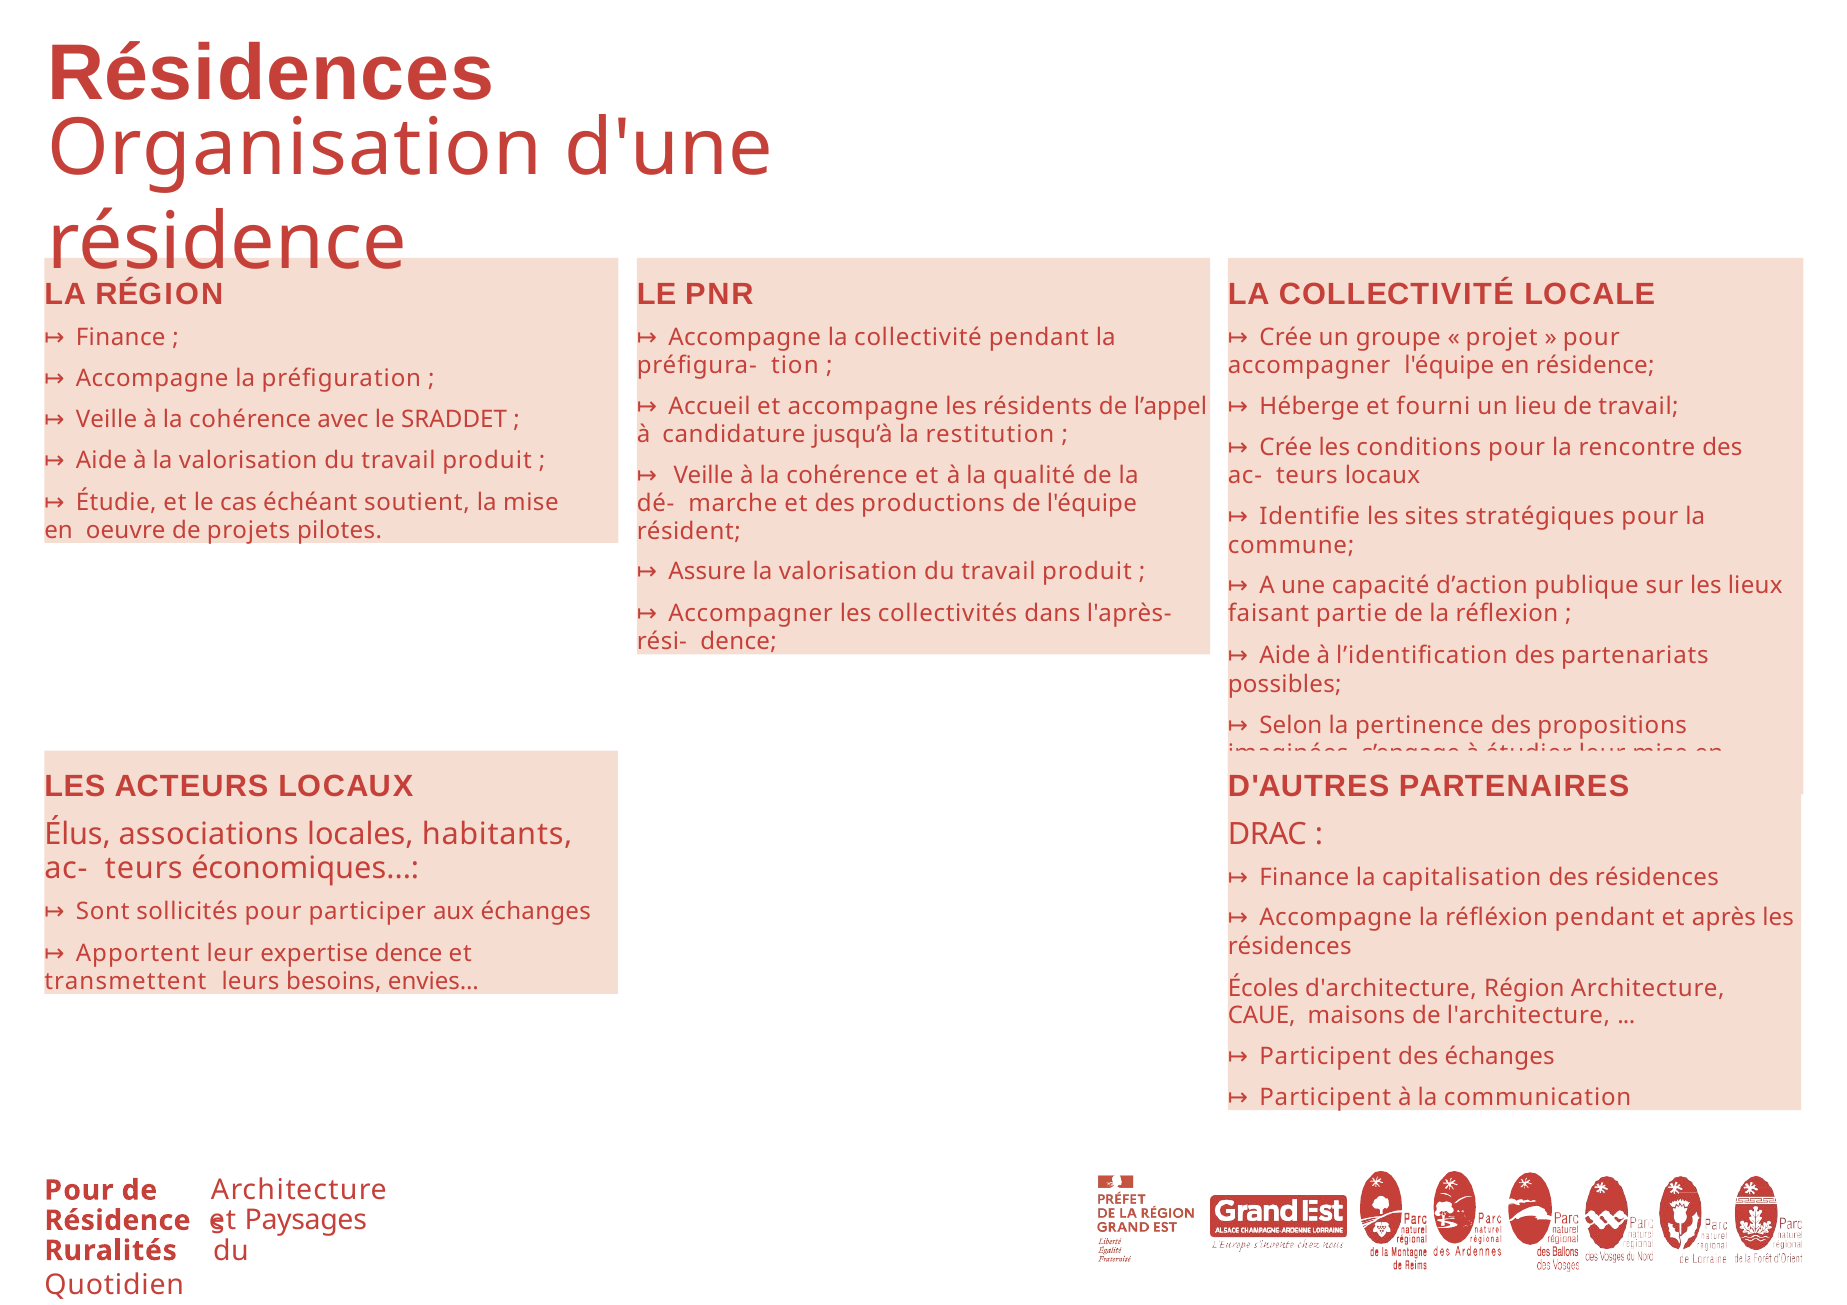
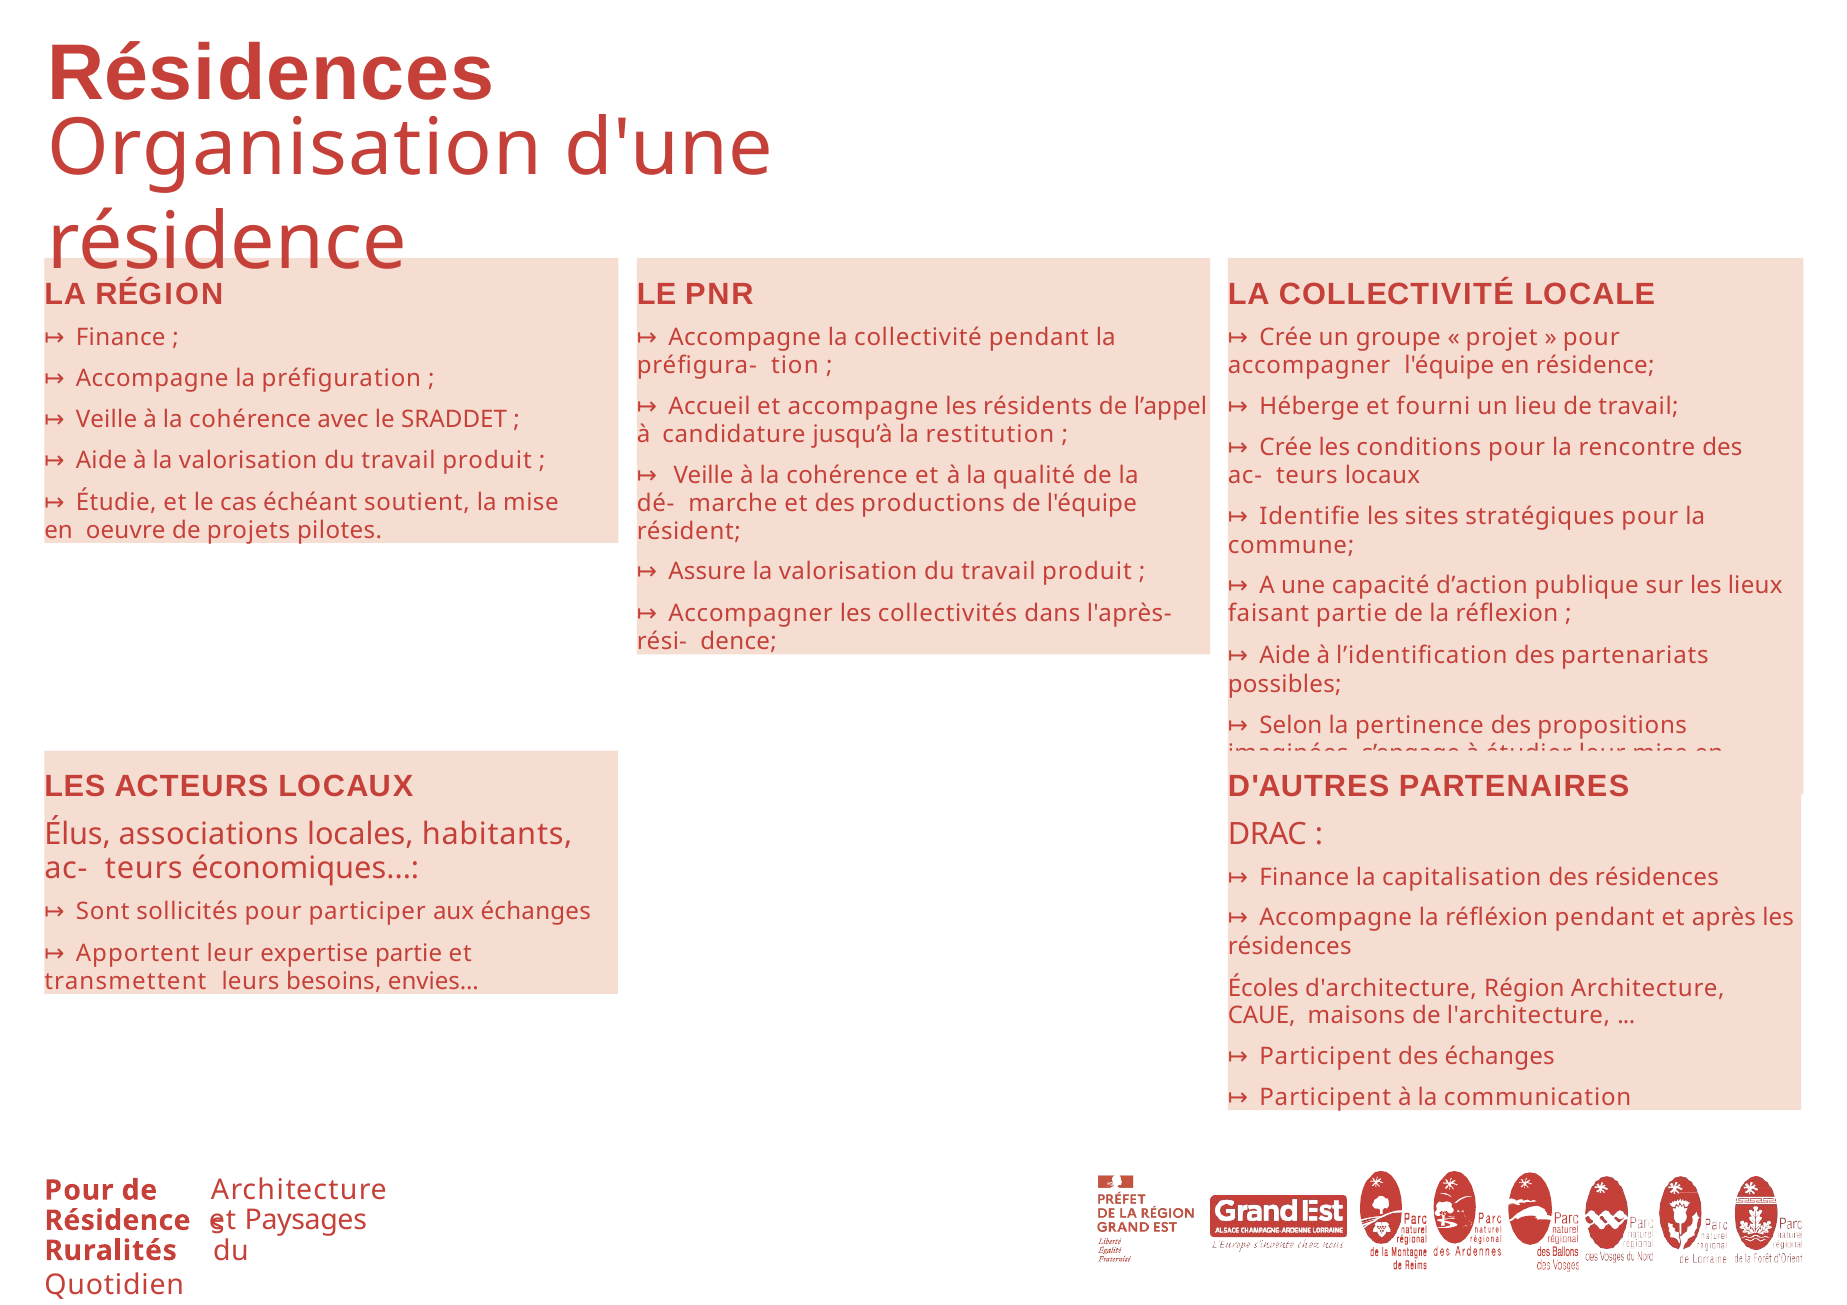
expertise dence: dence -> partie
